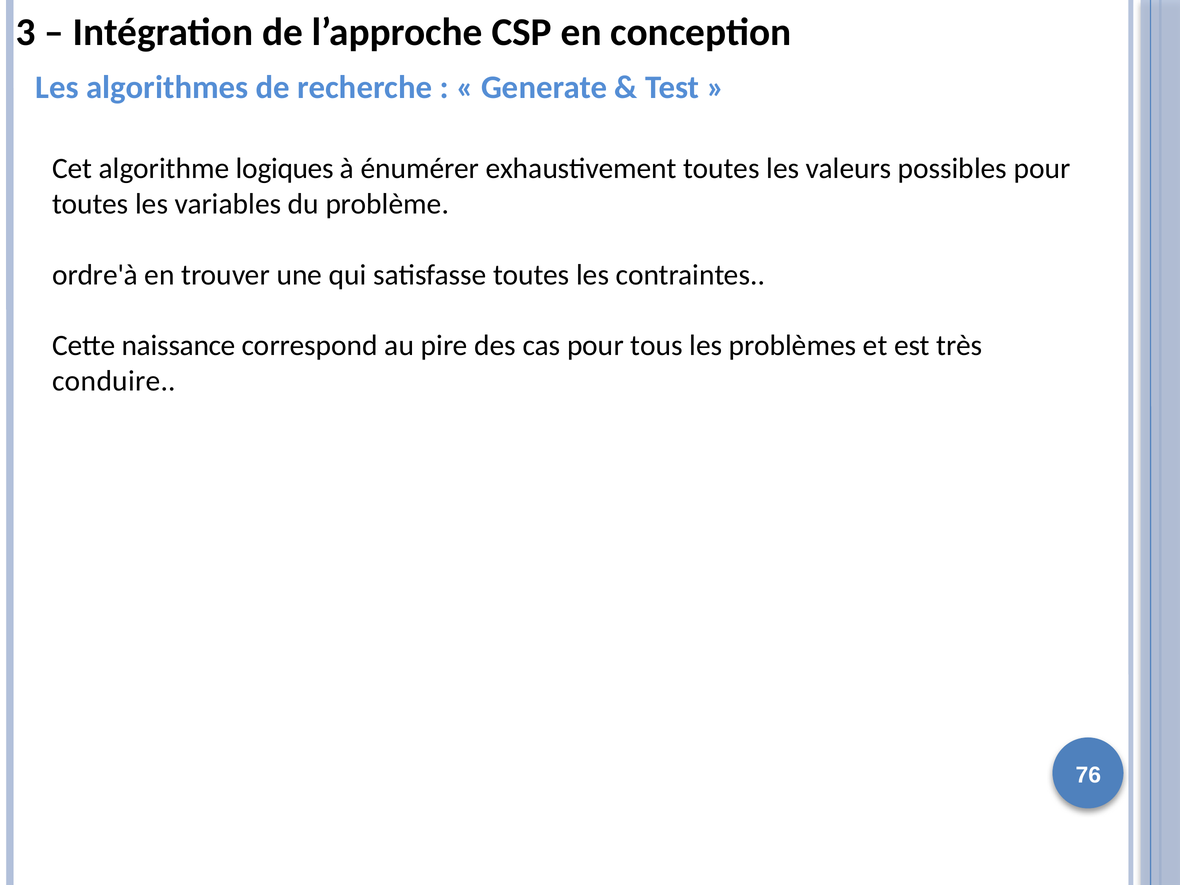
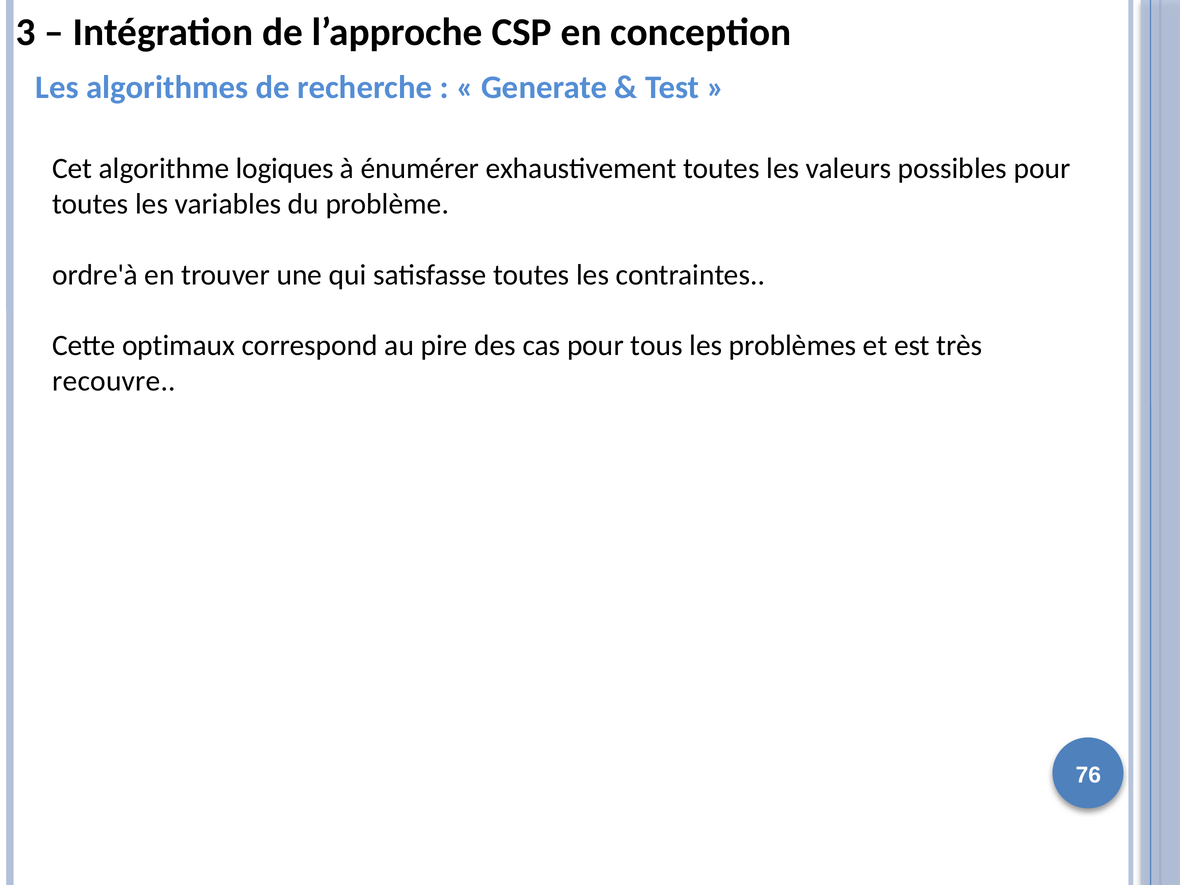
naissance: naissance -> optimaux
conduire: conduire -> recouvre
